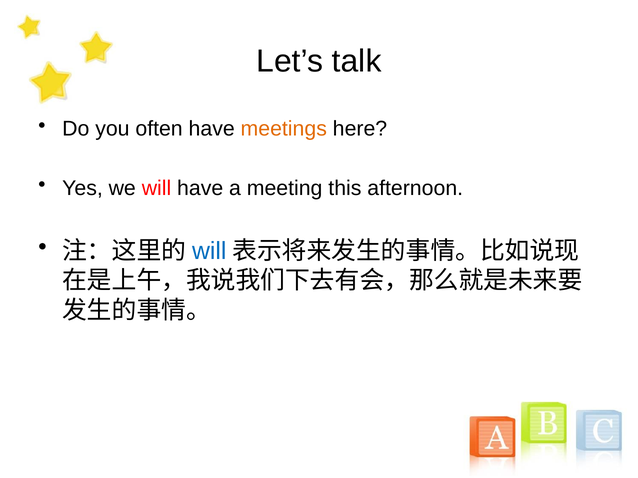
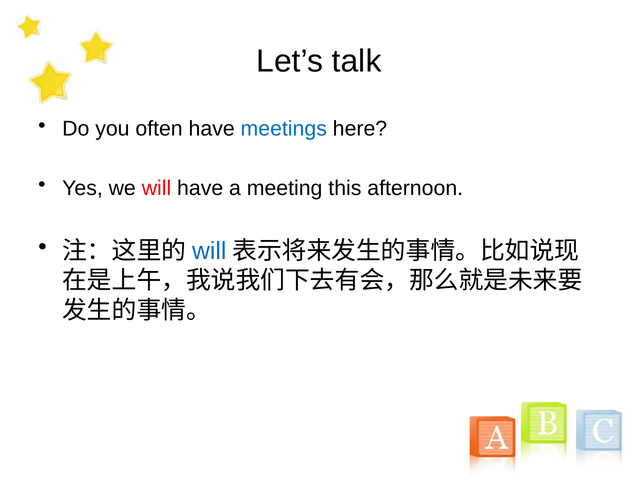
meetings colour: orange -> blue
